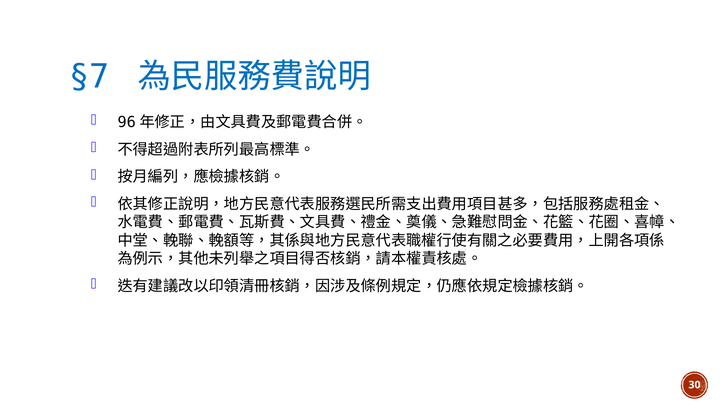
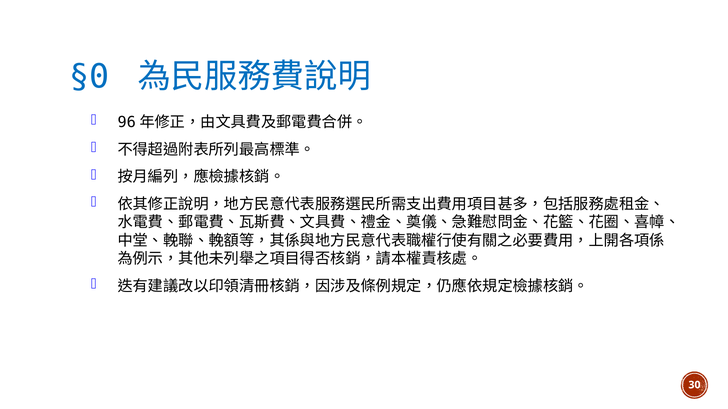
§7: §7 -> §0
